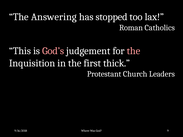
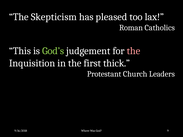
Answering: Answering -> Skepticism
stopped: stopped -> pleased
God’s colour: pink -> light green
